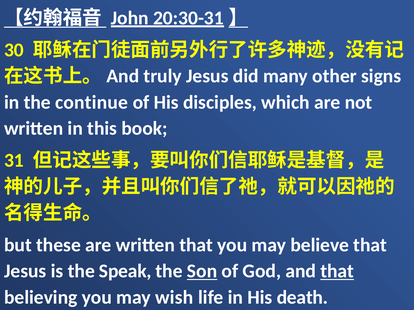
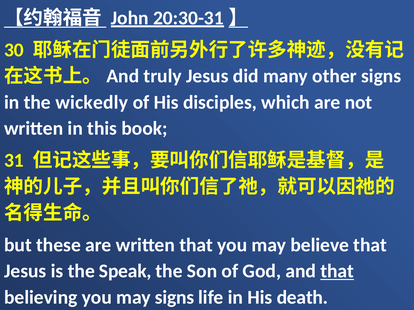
continue: continue -> wickedly
Son underline: present -> none
may wish: wish -> signs
